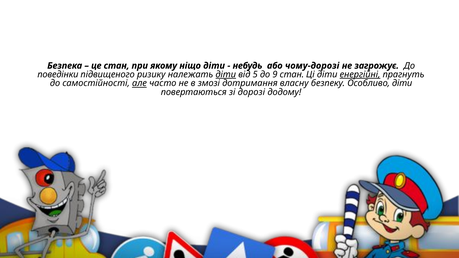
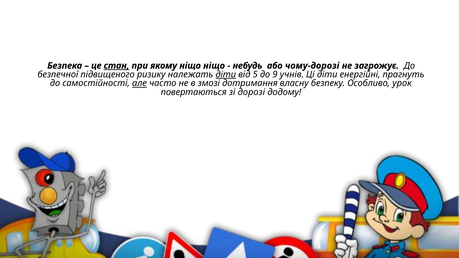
стан at (117, 66) underline: none -> present
ніщо діти: діти -> ніщо
поведінки: поведінки -> безпечної
9 стан: стан -> учнів
енергійні underline: present -> none
Особливо діти: діти -> урок
